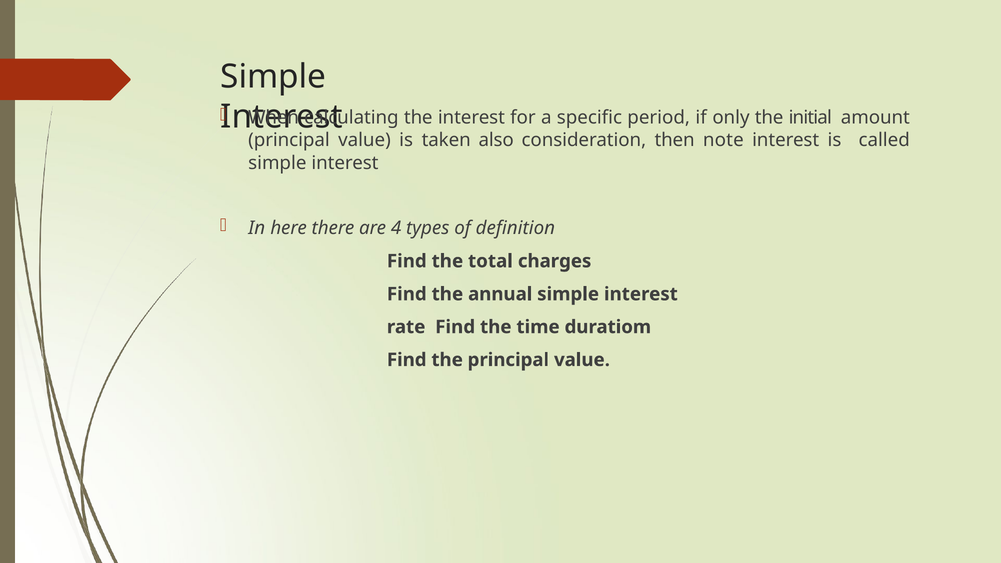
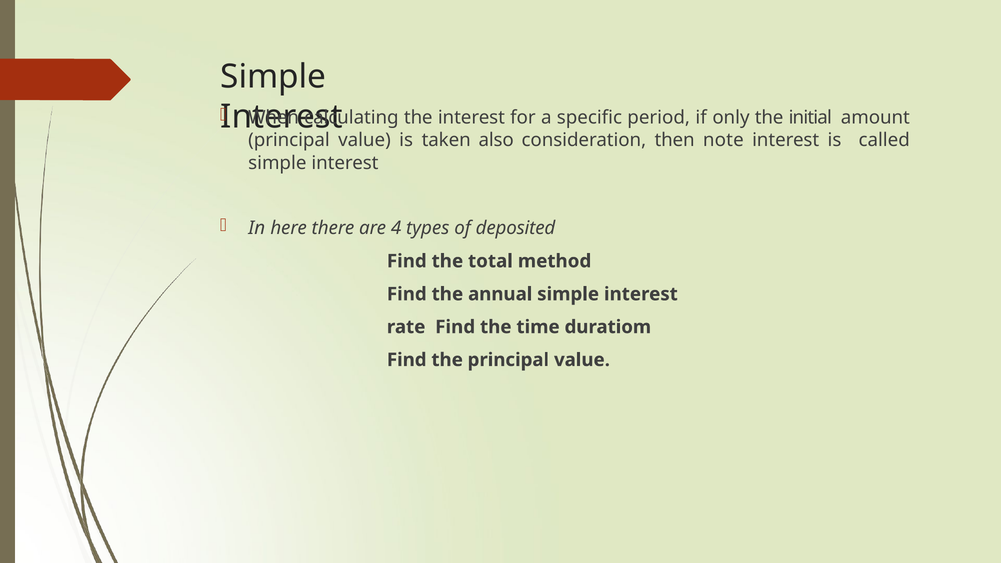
definition: definition -> deposited
charges: charges -> method
